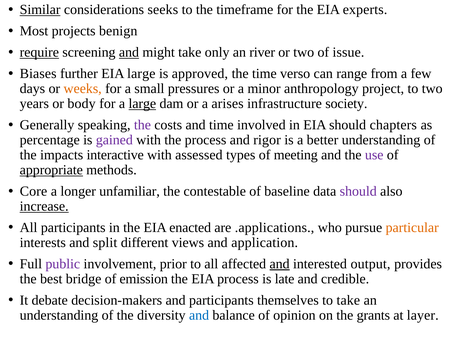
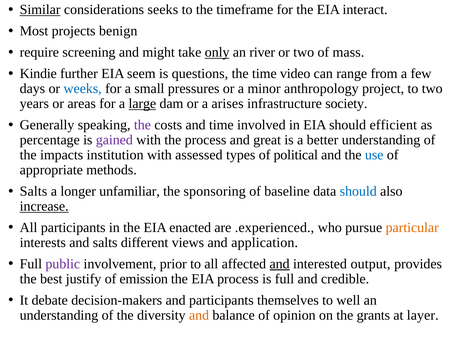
experts: experts -> interact
require underline: present -> none
and at (129, 52) underline: present -> none
only underline: none -> present
issue: issue -> mass
Biases: Biases -> Kindie
EIA large: large -> seem
approved: approved -> questions
verso: verso -> video
weeks colour: orange -> blue
body: body -> areas
chapters: chapters -> efficient
rigor: rigor -> great
interactive: interactive -> institution
meeting: meeting -> political
use colour: purple -> blue
appropriate underline: present -> none
Core at (33, 191): Core -> Salts
contestable: contestable -> sponsoring
should at (358, 191) colour: purple -> blue
.applications: .applications -> .experienced
and split: split -> salts
bridge: bridge -> justify
is late: late -> full
to take: take -> well
and at (199, 315) colour: blue -> orange
